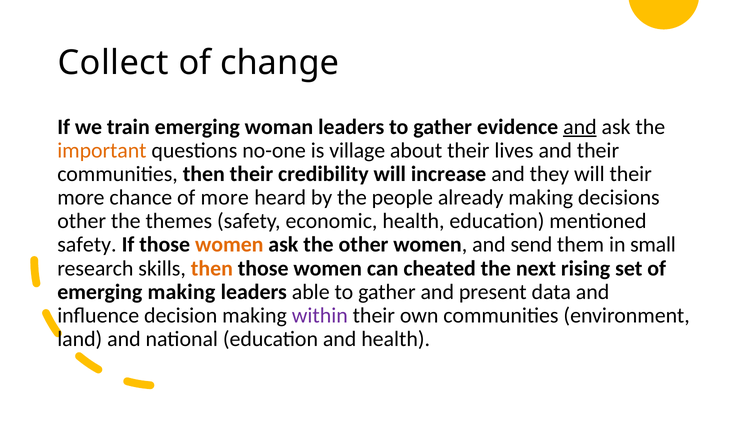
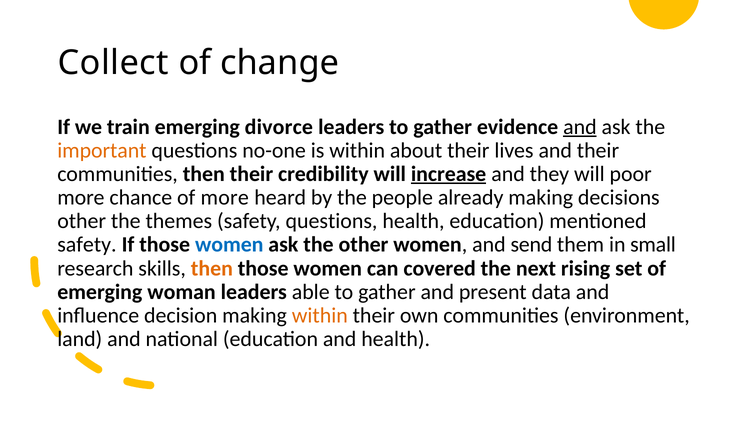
woman: woman -> divorce
is village: village -> within
increase underline: none -> present
will their: their -> poor
safety economic: economic -> questions
women at (229, 245) colour: orange -> blue
cheated: cheated -> covered
emerging making: making -> woman
within at (320, 316) colour: purple -> orange
